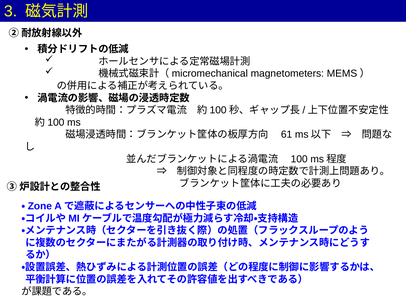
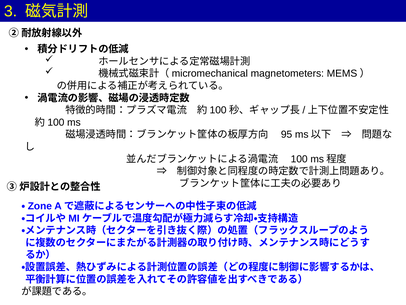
61: 61 -> 95
